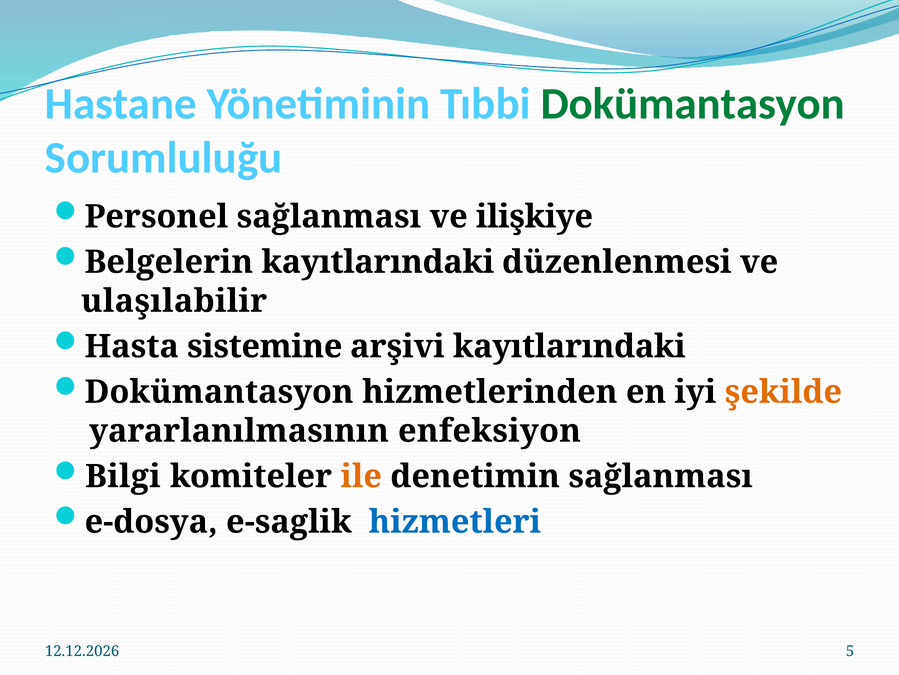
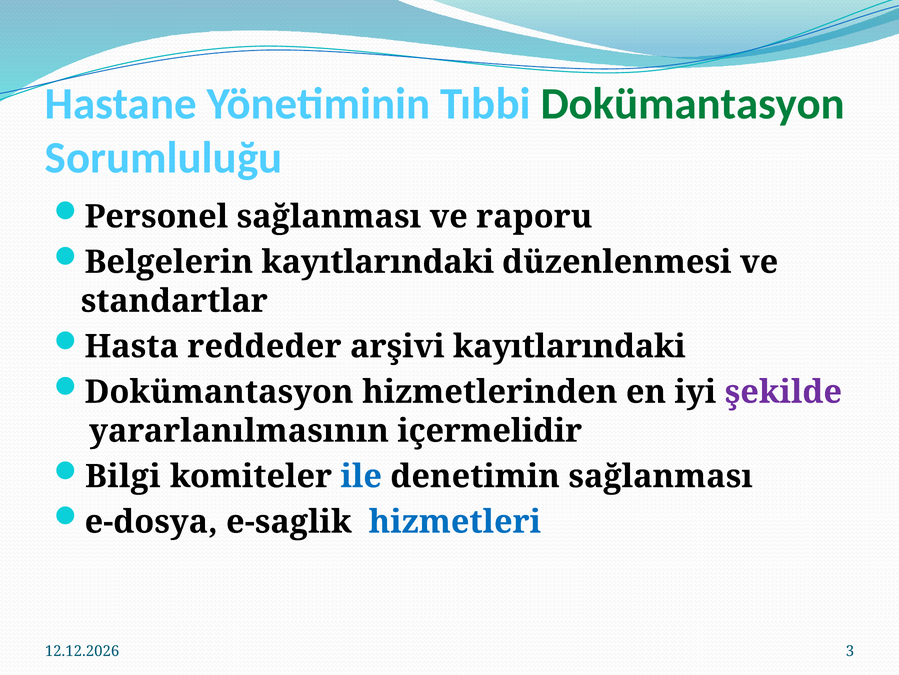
ilişkiye: ilişkiye -> raporu
ulaşılabilir: ulaşılabilir -> standartlar
sistemine: sistemine -> reddeder
şekilde colour: orange -> purple
enfeksiyon: enfeksiyon -> içermelidir
ile colour: orange -> blue
5: 5 -> 3
